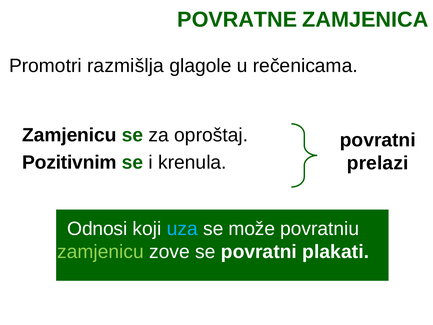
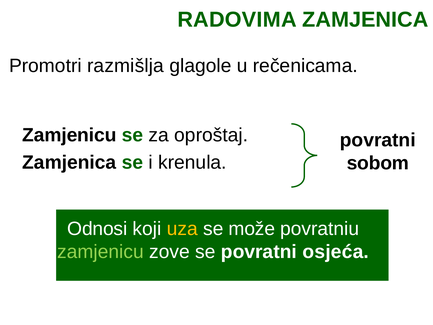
POVRATNE: POVRATNE -> RADOVIMA
Pozitivnim at (69, 162): Pozitivnim -> Zamjenica
prelazi: prelazi -> sobom
uza colour: light blue -> yellow
plakati: plakati -> osjeća
